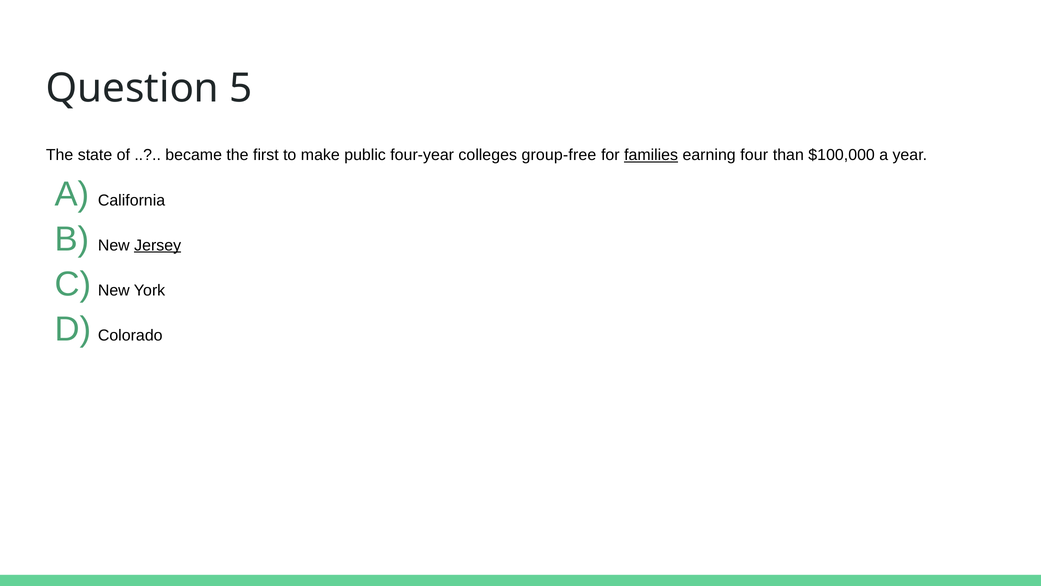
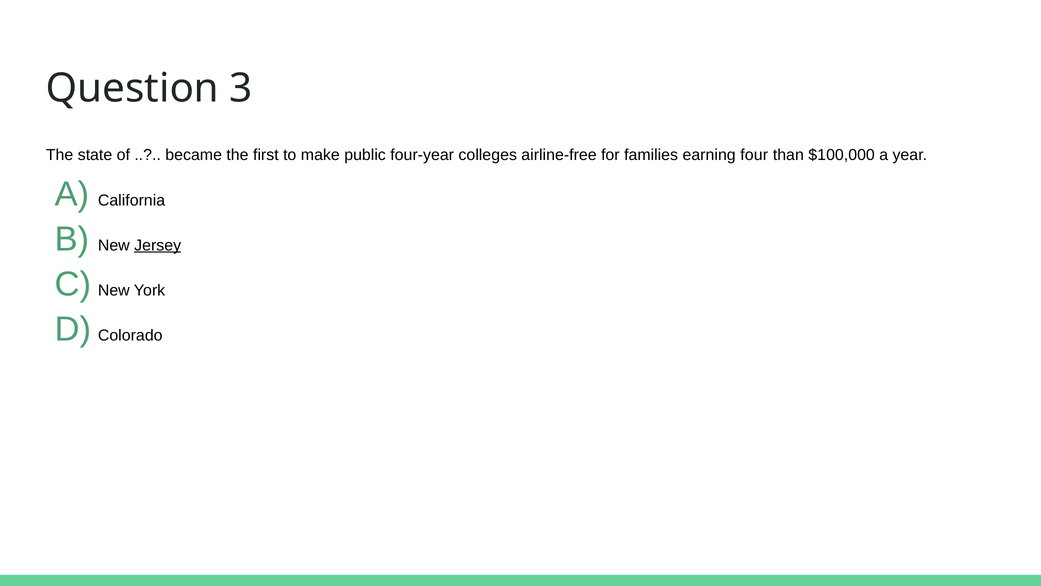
5: 5 -> 3
group-free: group-free -> airline-free
families underline: present -> none
